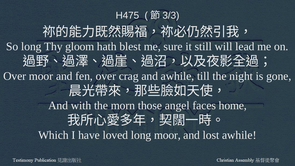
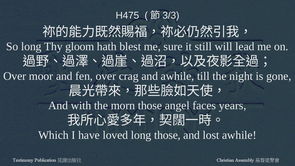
home: home -> years
long moor: moor -> those
